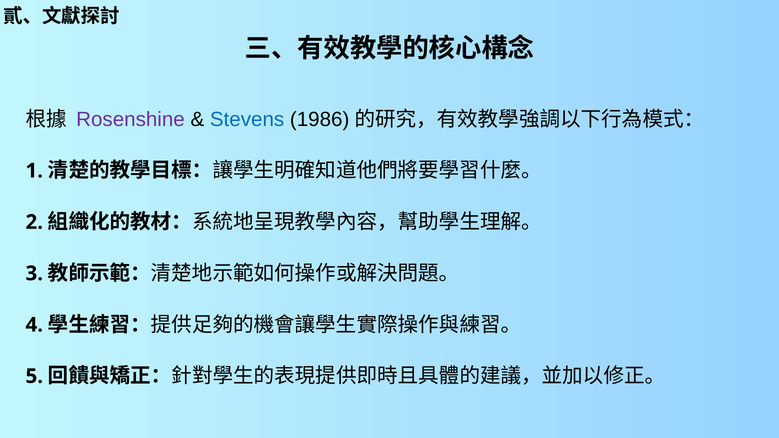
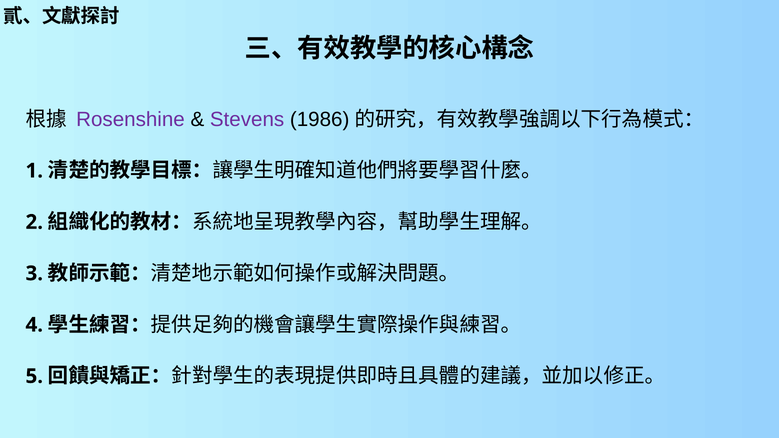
Stevens colour: blue -> purple
